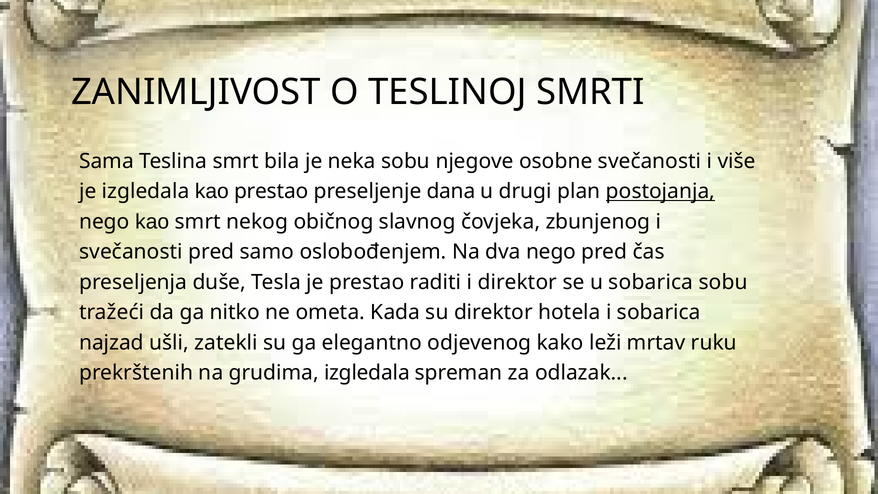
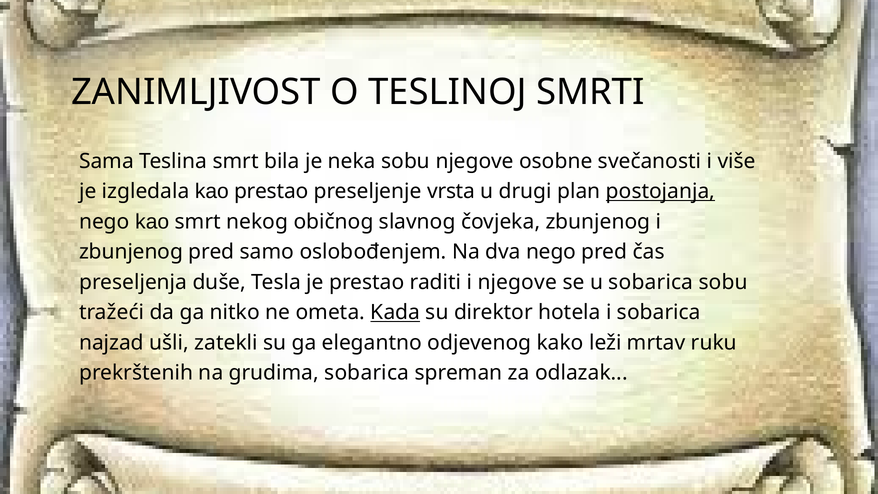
dana: dana -> vrsta
svečanosti at (131, 252): svečanosti -> zbunjenog
i direktor: direktor -> njegove
Kada underline: none -> present
grudima izgledala: izgledala -> sobarica
